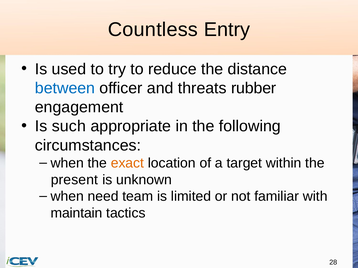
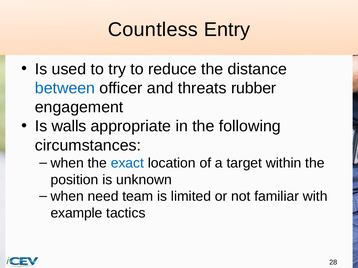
such: such -> walls
exact colour: orange -> blue
present: present -> position
maintain: maintain -> example
